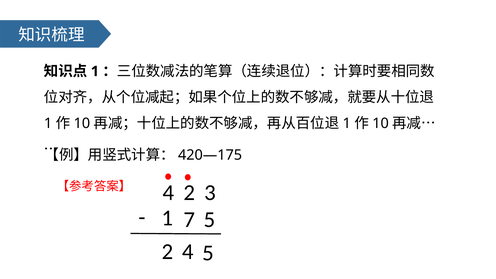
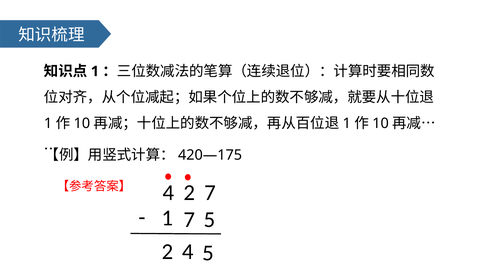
2 3: 3 -> 7
